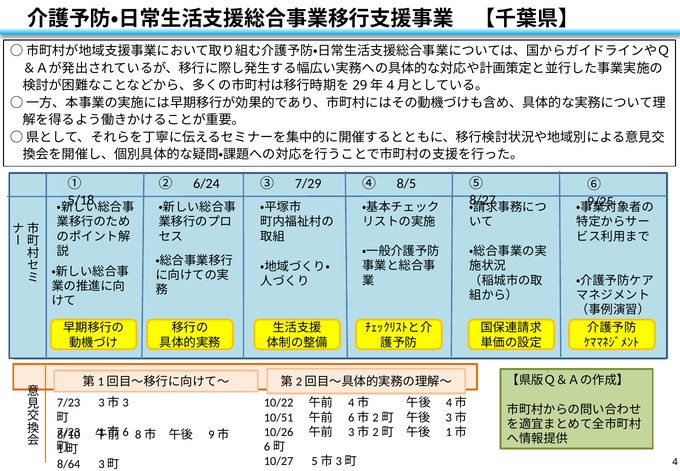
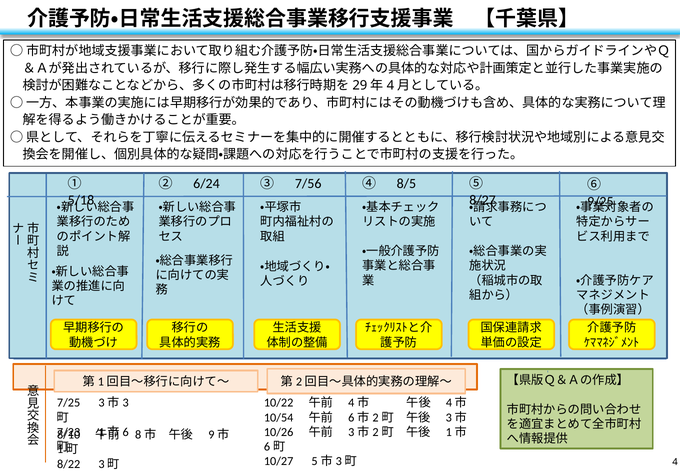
7/29: 7/29 -> 7/56
7/23 at (69, 403): 7/23 -> 7/25
10/51: 10/51 -> 10/54
8/64: 8/64 -> 8/22
